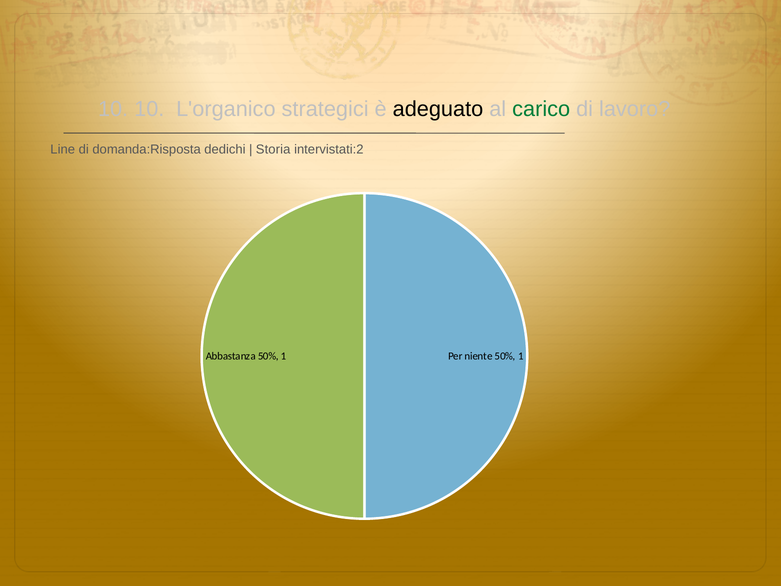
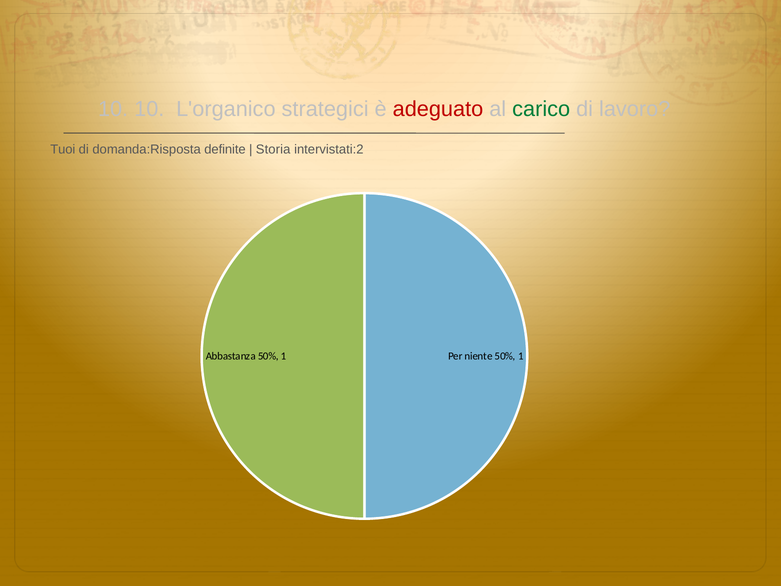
adeguato colour: black -> red
Line: Line -> Tuoi
dedichi: dedichi -> definite
